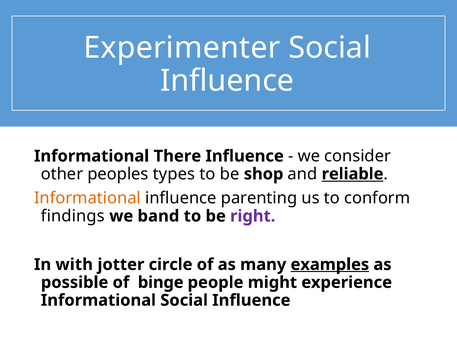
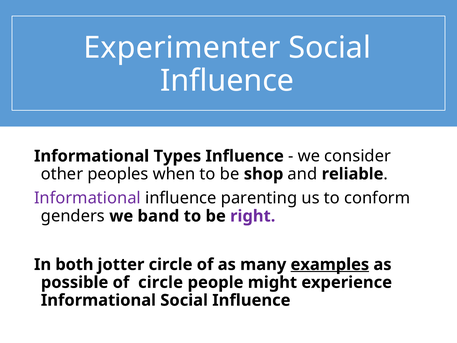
There: There -> Types
types: types -> when
reliable underline: present -> none
Informational at (87, 198) colour: orange -> purple
findings: findings -> genders
with: with -> both
of binge: binge -> circle
